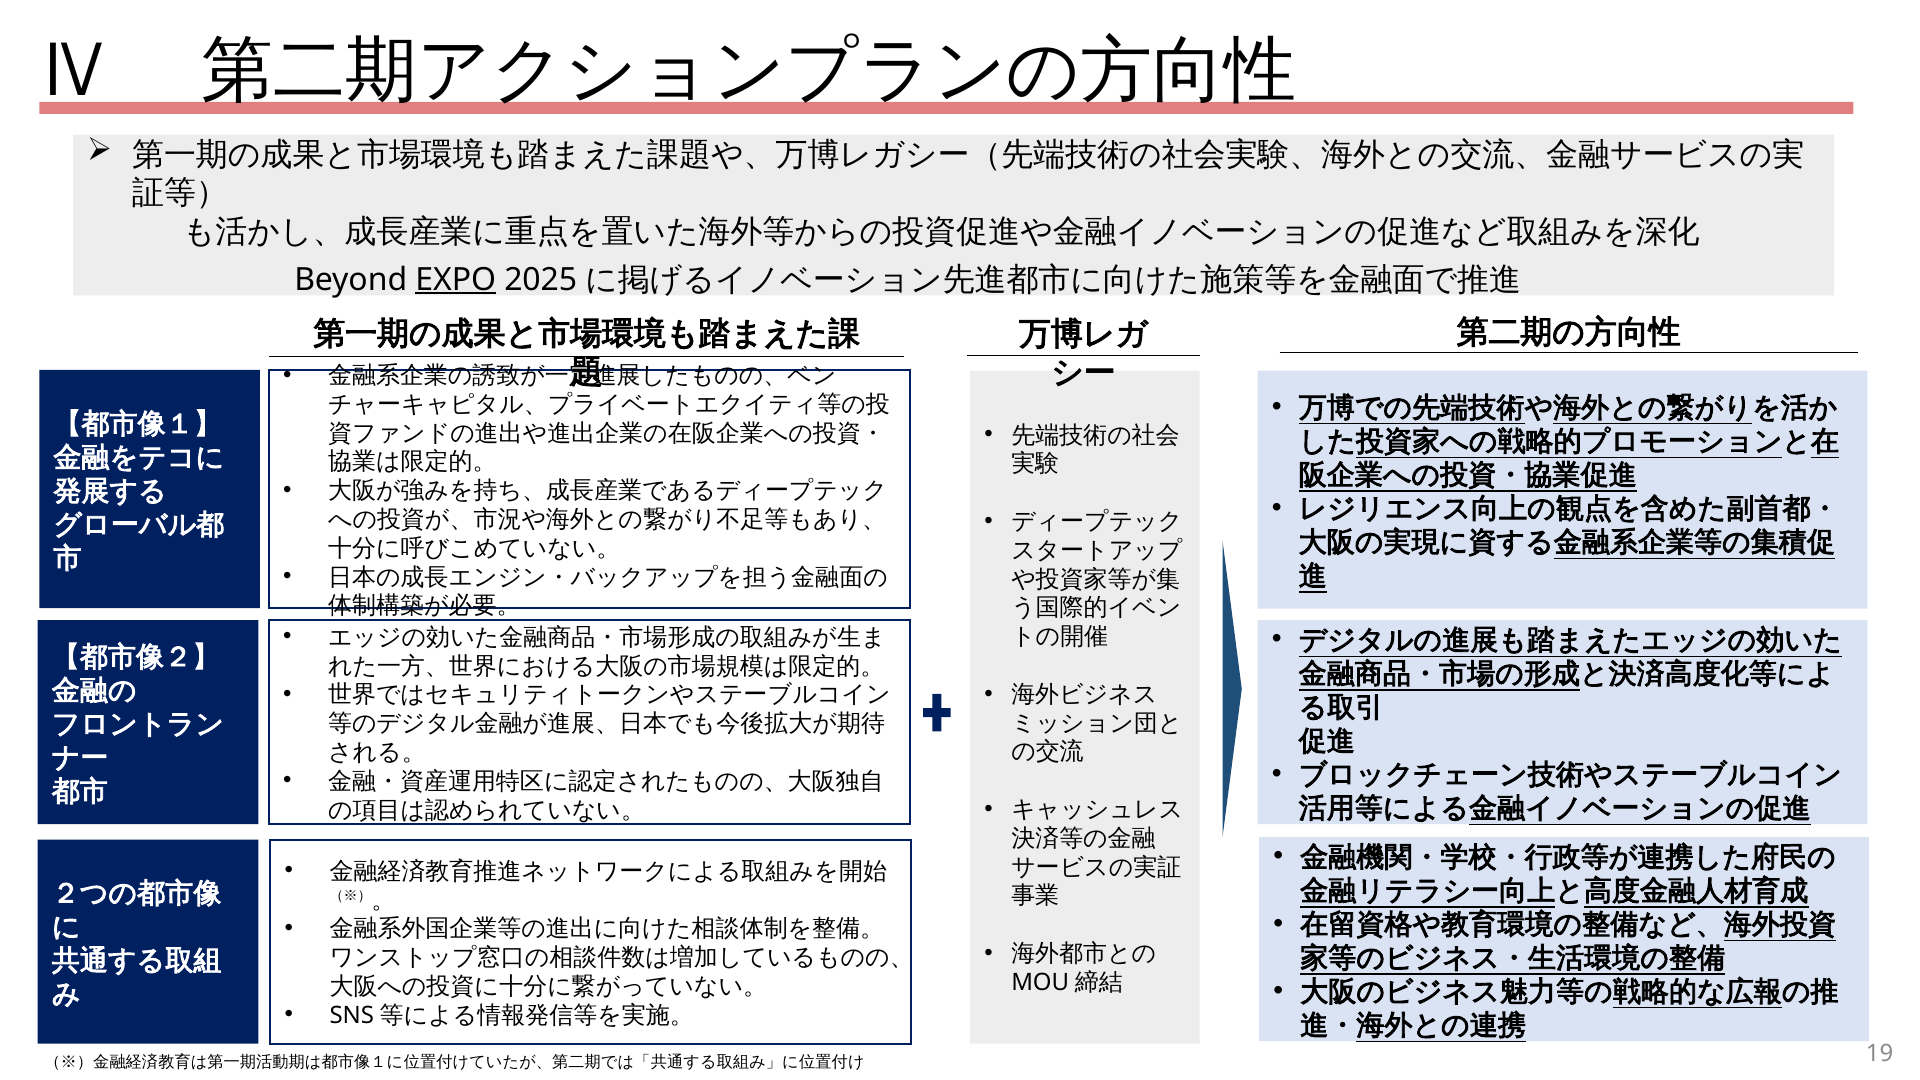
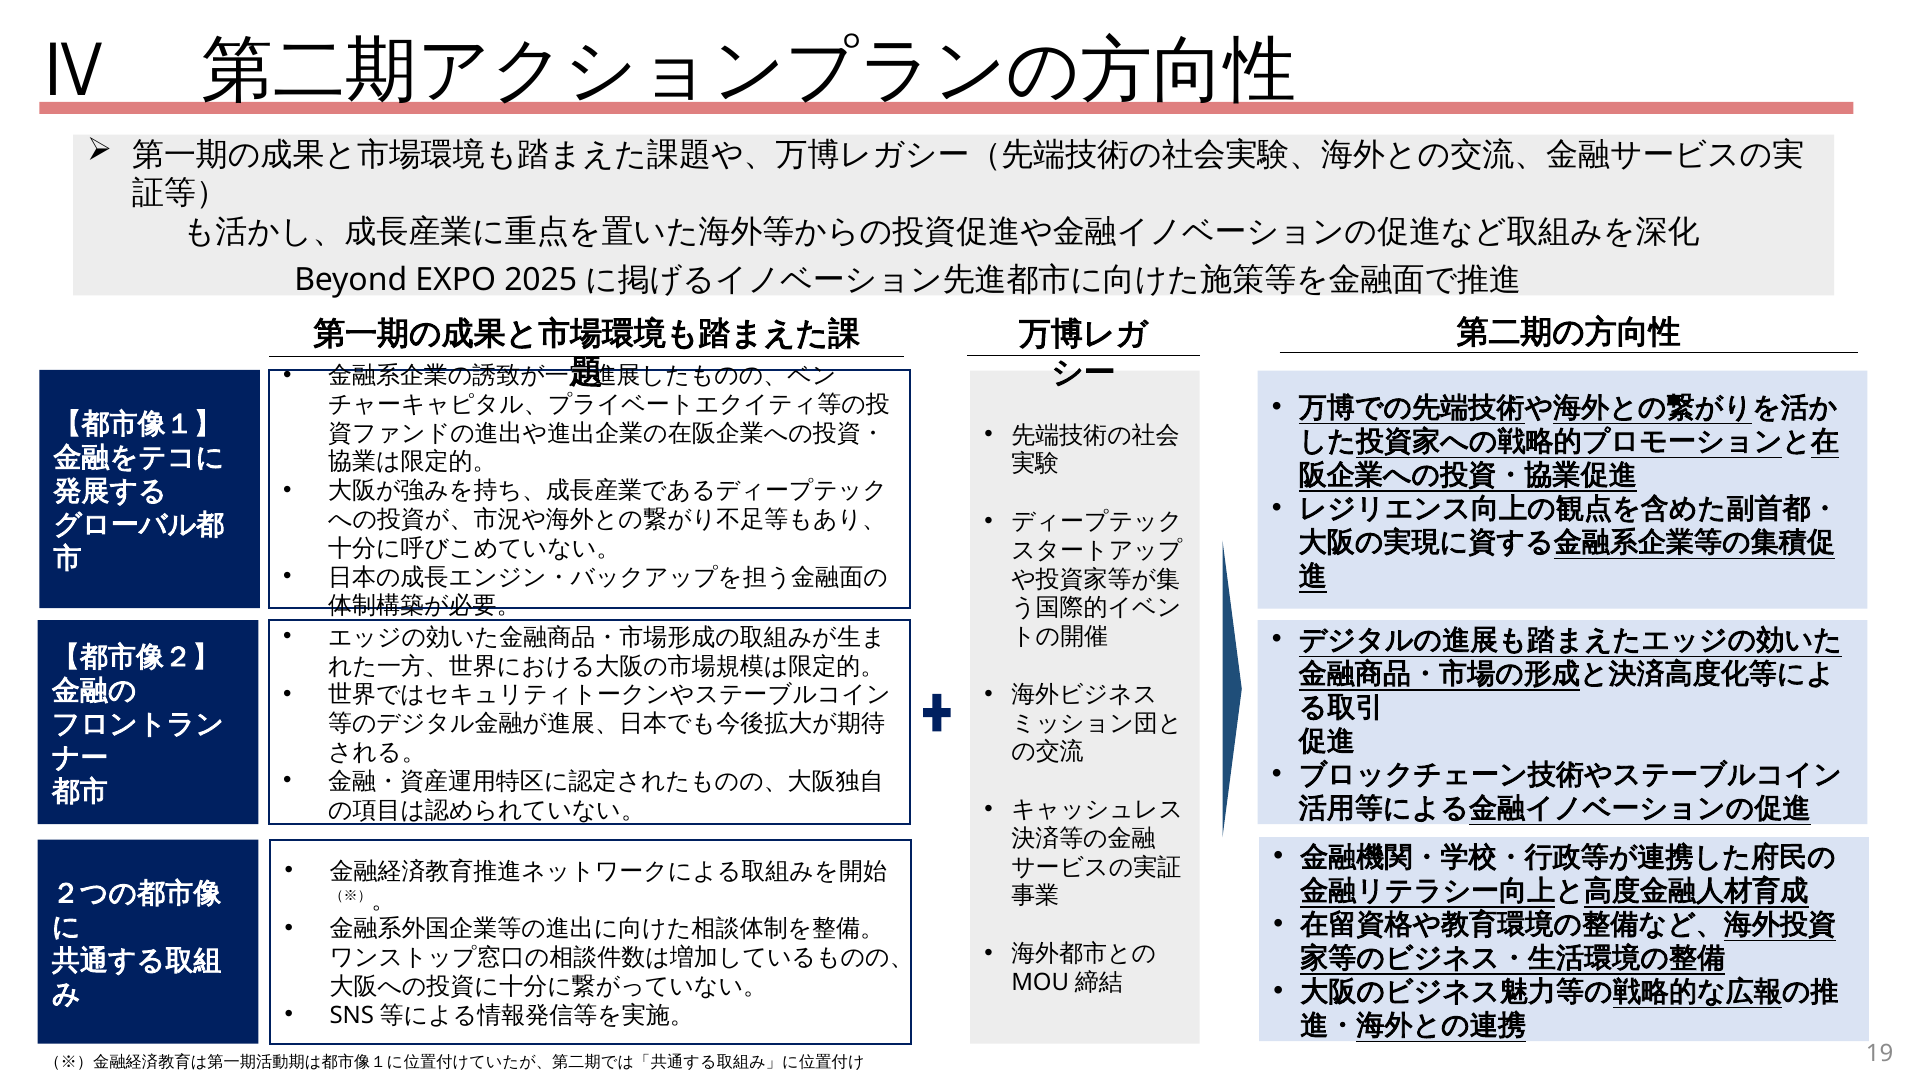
EXPO underline: present -> none
